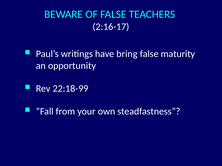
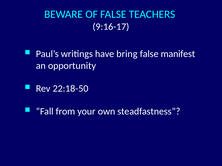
2:16-17: 2:16-17 -> 9:16-17
maturity: maturity -> manifest
22:18-99: 22:18-99 -> 22:18-50
